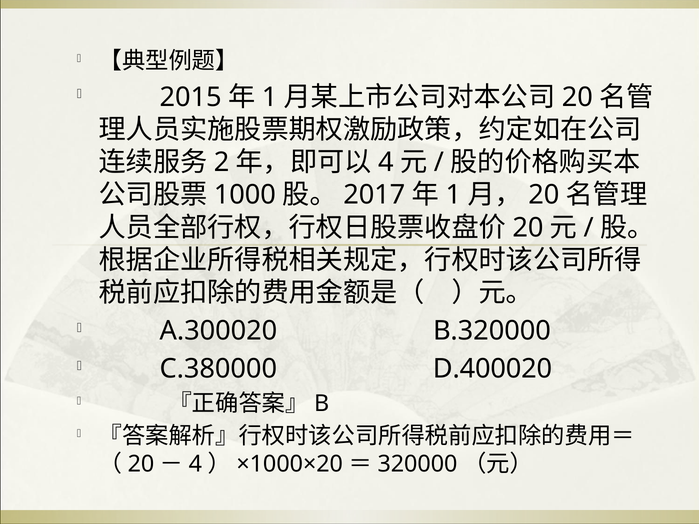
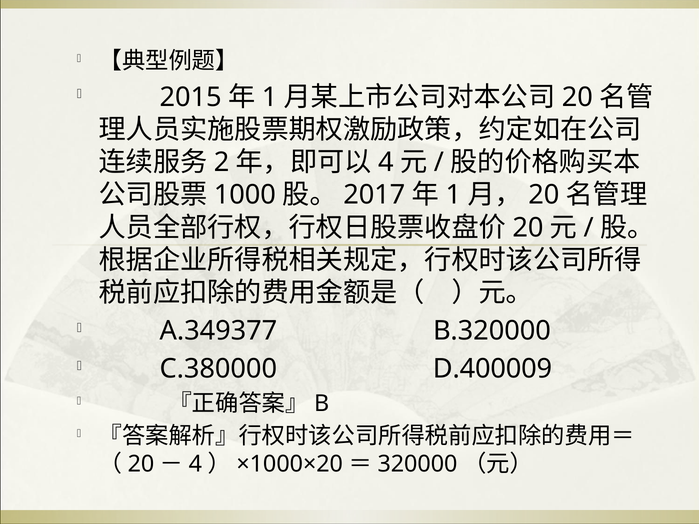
A.300020: A.300020 -> A.349377
D.400020: D.400020 -> D.400009
